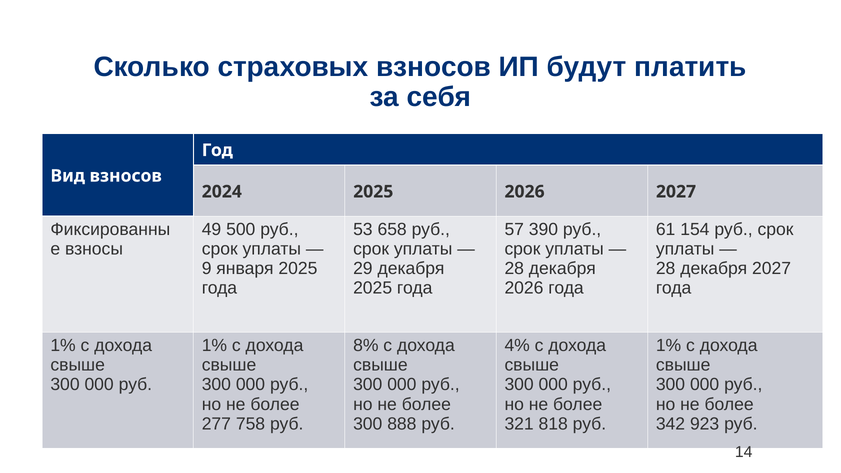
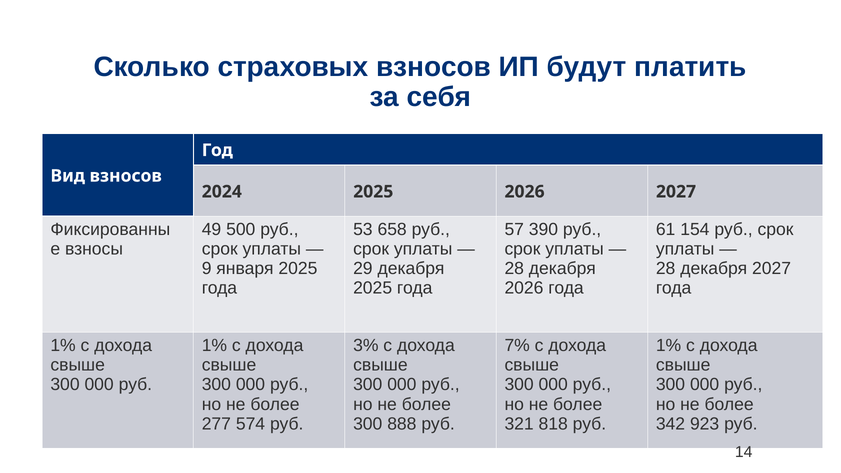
8%: 8% -> 3%
4%: 4% -> 7%
758: 758 -> 574
